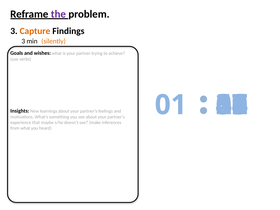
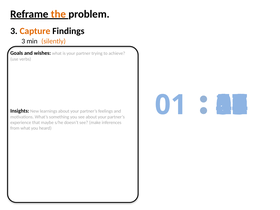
the colour: purple -> orange
